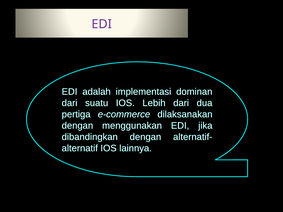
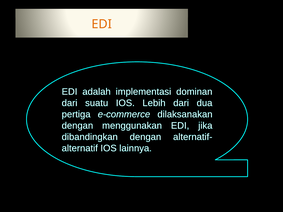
EDI at (102, 24) colour: purple -> orange
